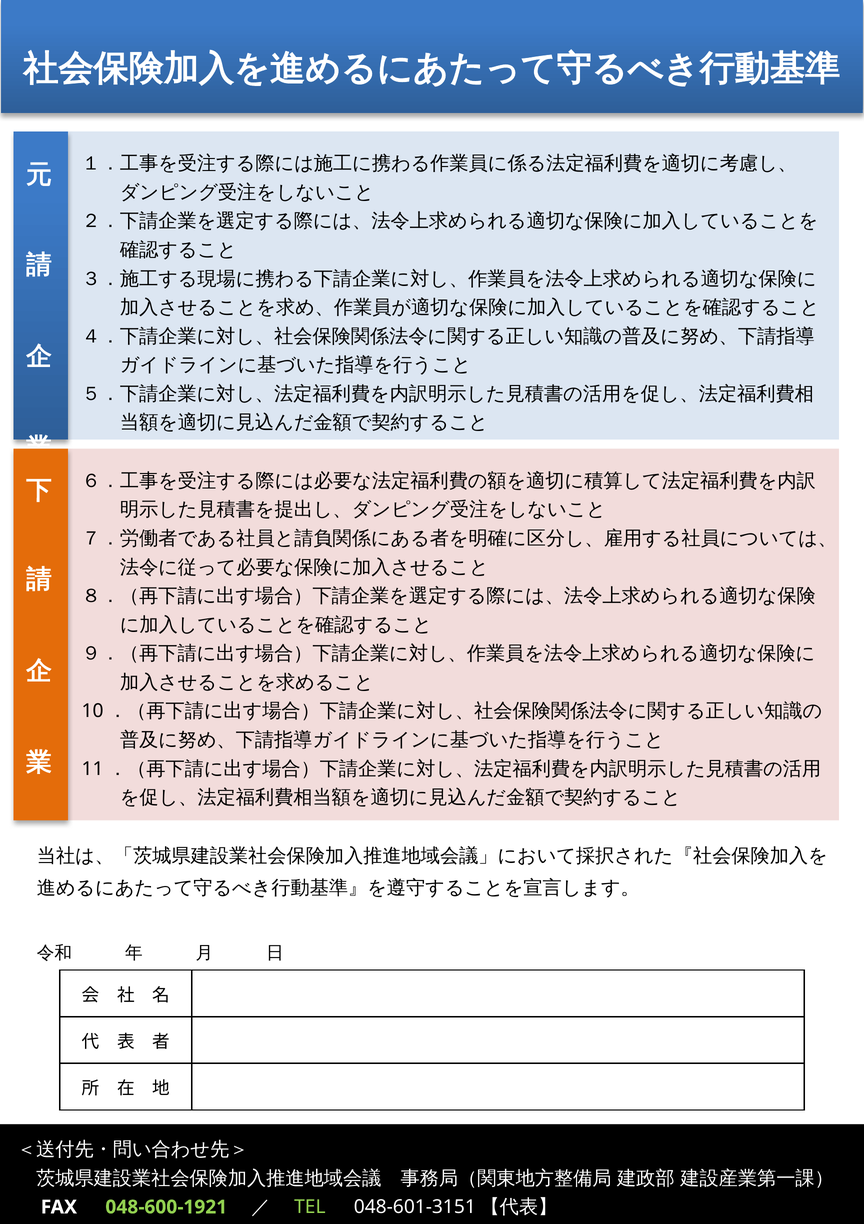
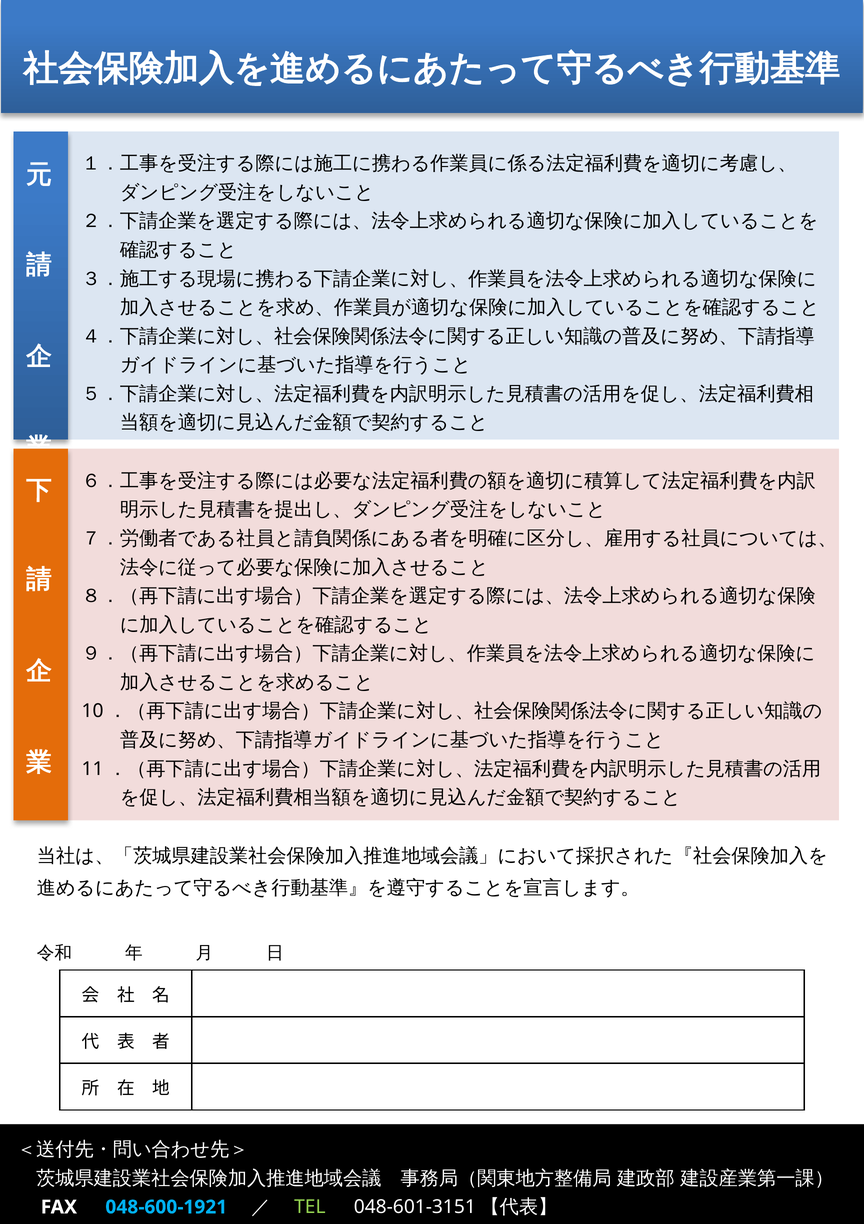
048-600-1921 colour: light green -> light blue
